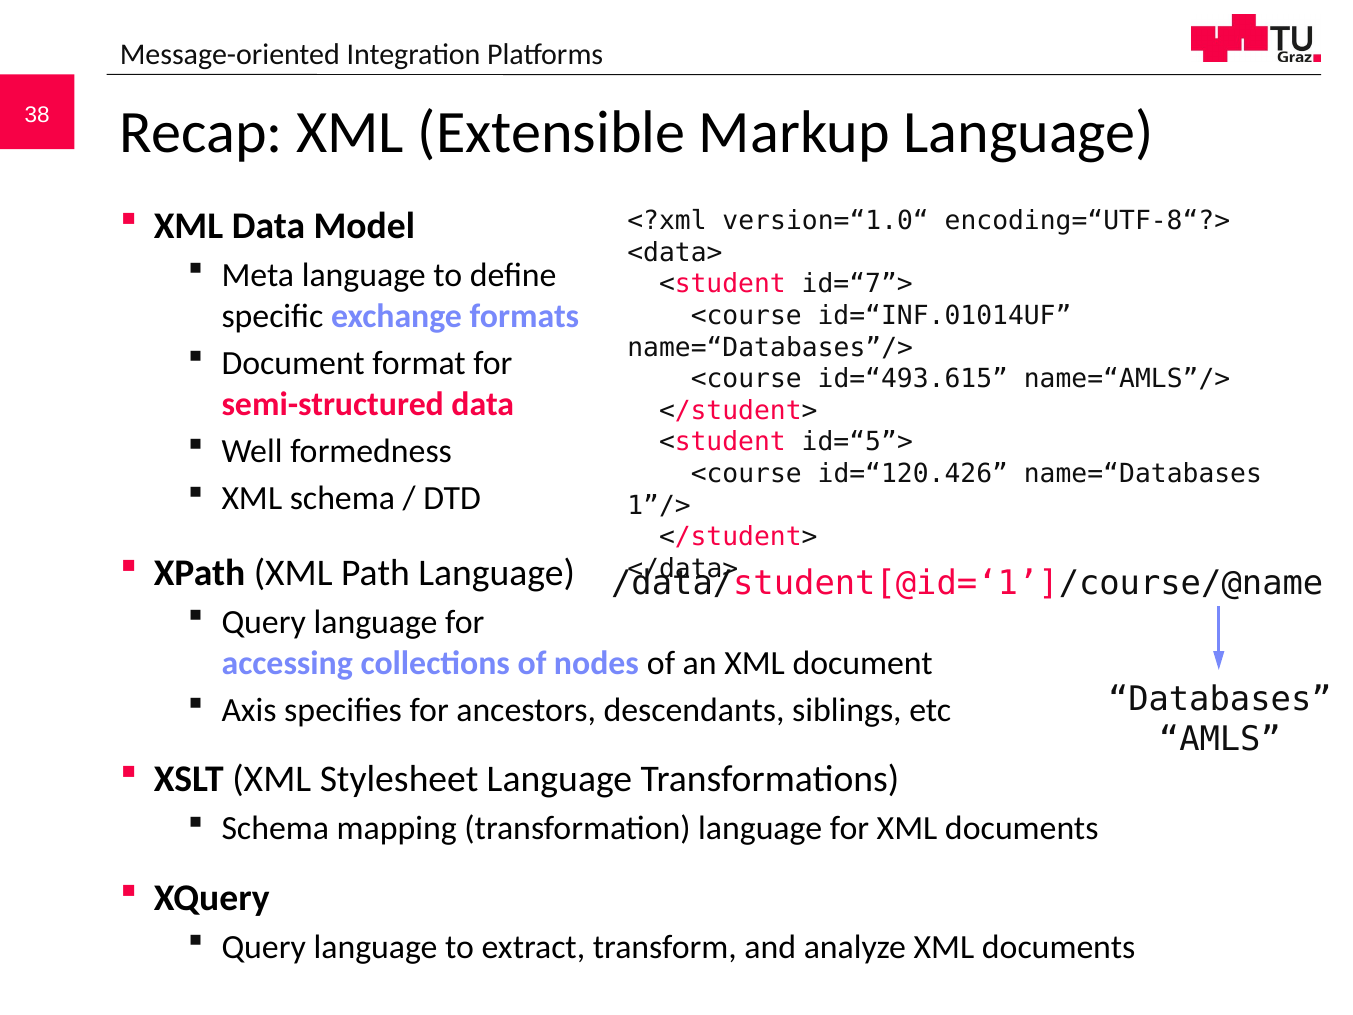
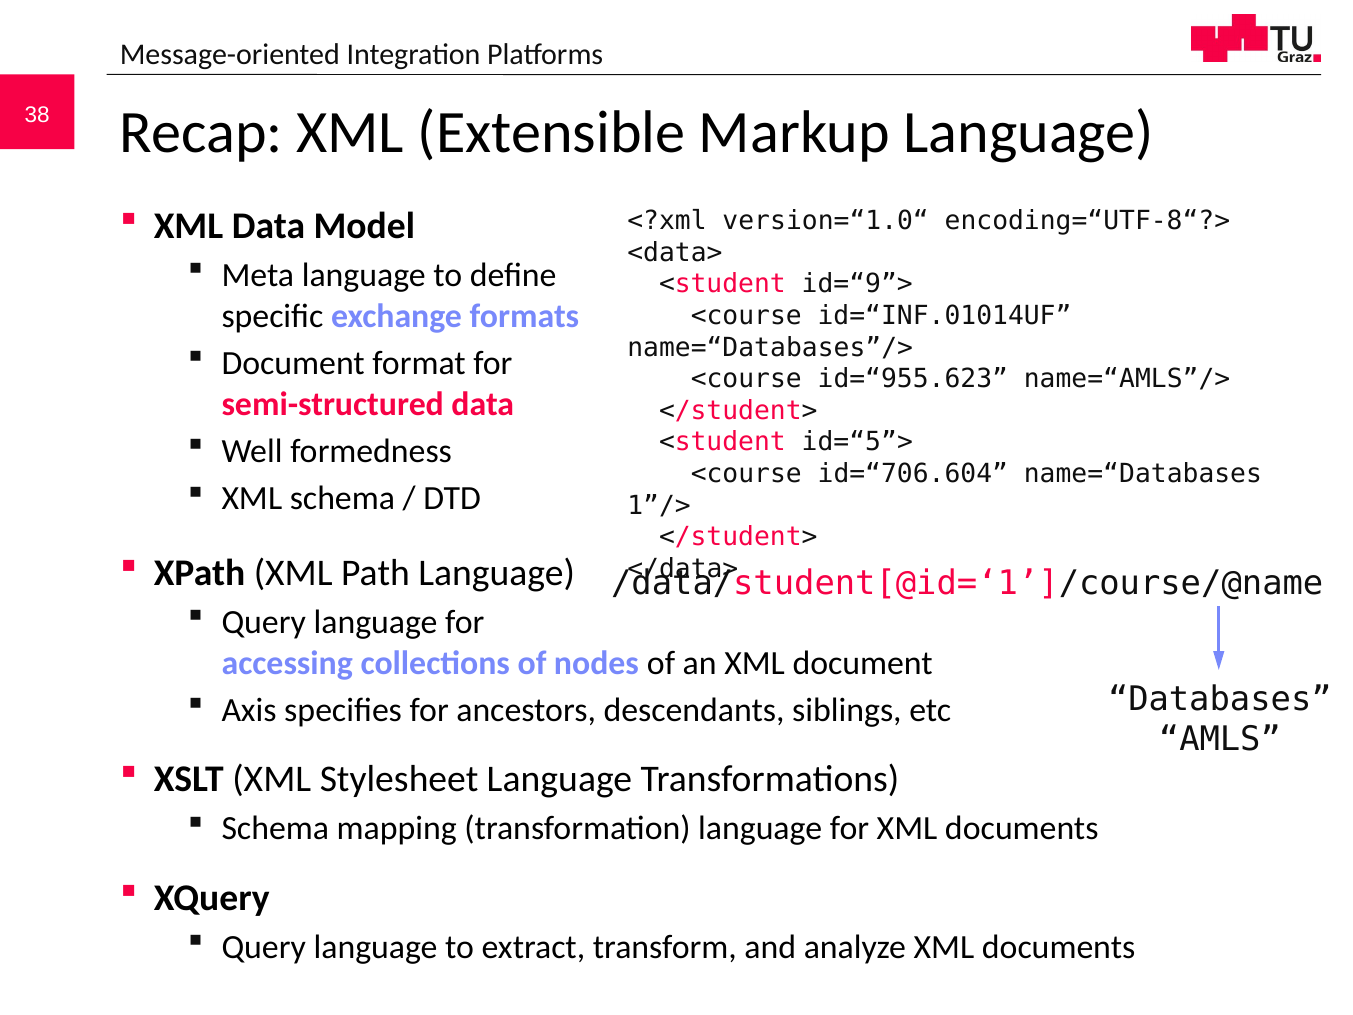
id=“7”>: id=“7”> -> id=“9”>
id=“493.615: id=“493.615 -> id=“955.623
id=“120.426: id=“120.426 -> id=“706.604
